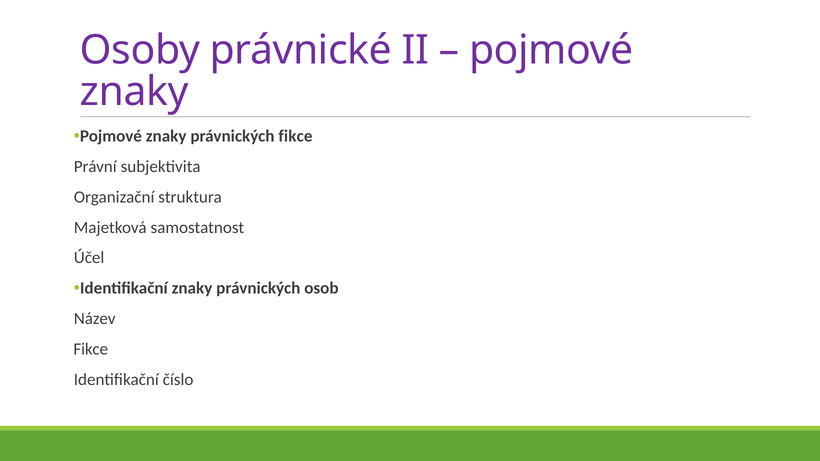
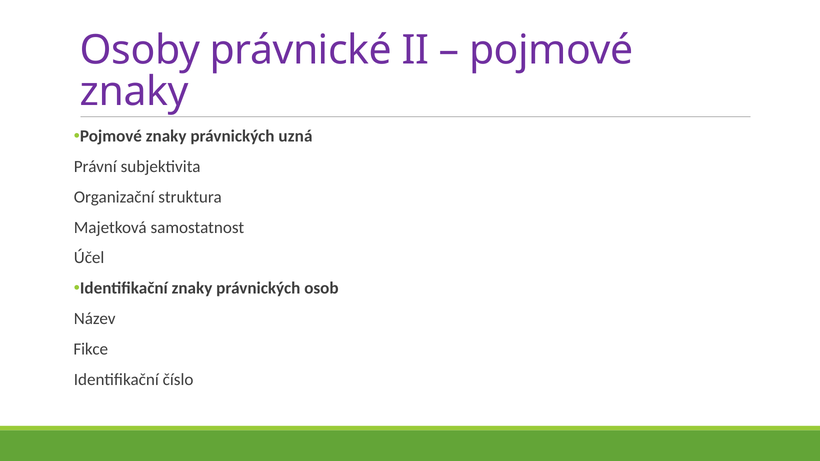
právnických fikce: fikce -> uzná
